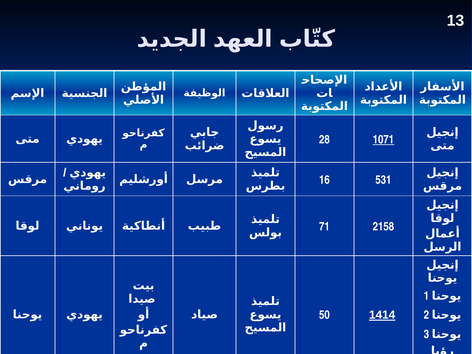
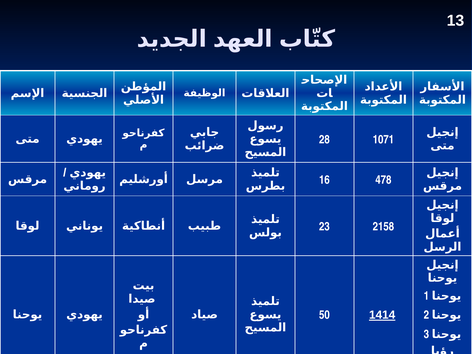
1071 underline: present -> none
531: 531 -> 478
71: 71 -> 23
